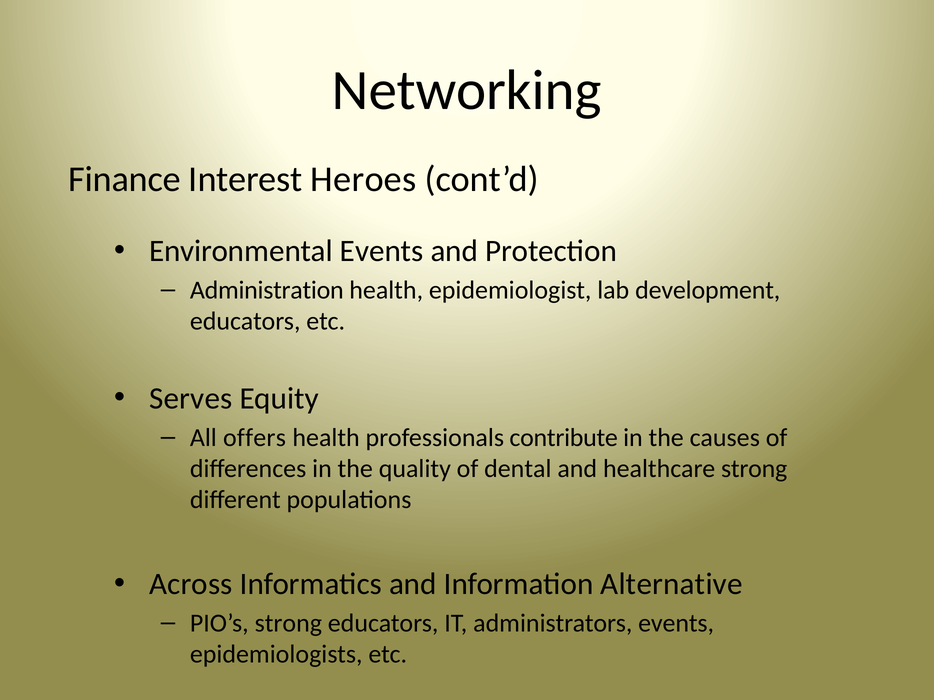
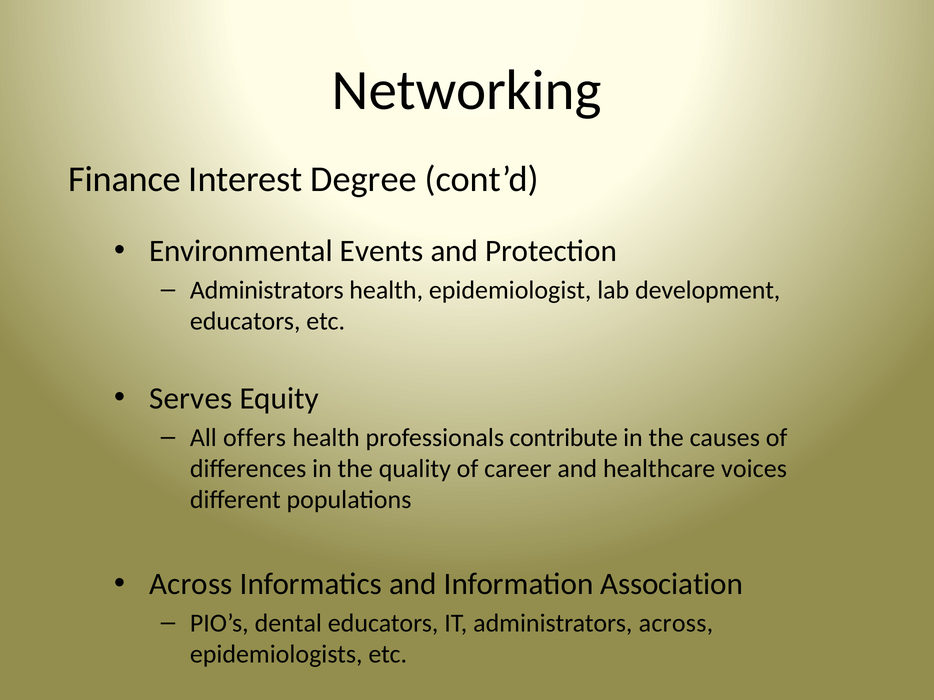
Heroes: Heroes -> Degree
Administration at (267, 290): Administration -> Administrators
dental: dental -> career
healthcare strong: strong -> voices
Alternative: Alternative -> Association
PIO’s strong: strong -> dental
administrators events: events -> across
